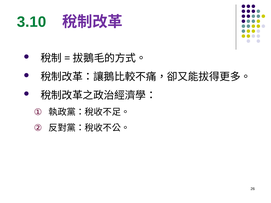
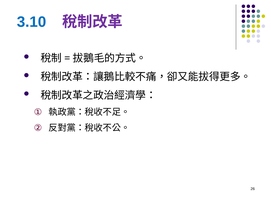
3.10 colour: green -> blue
